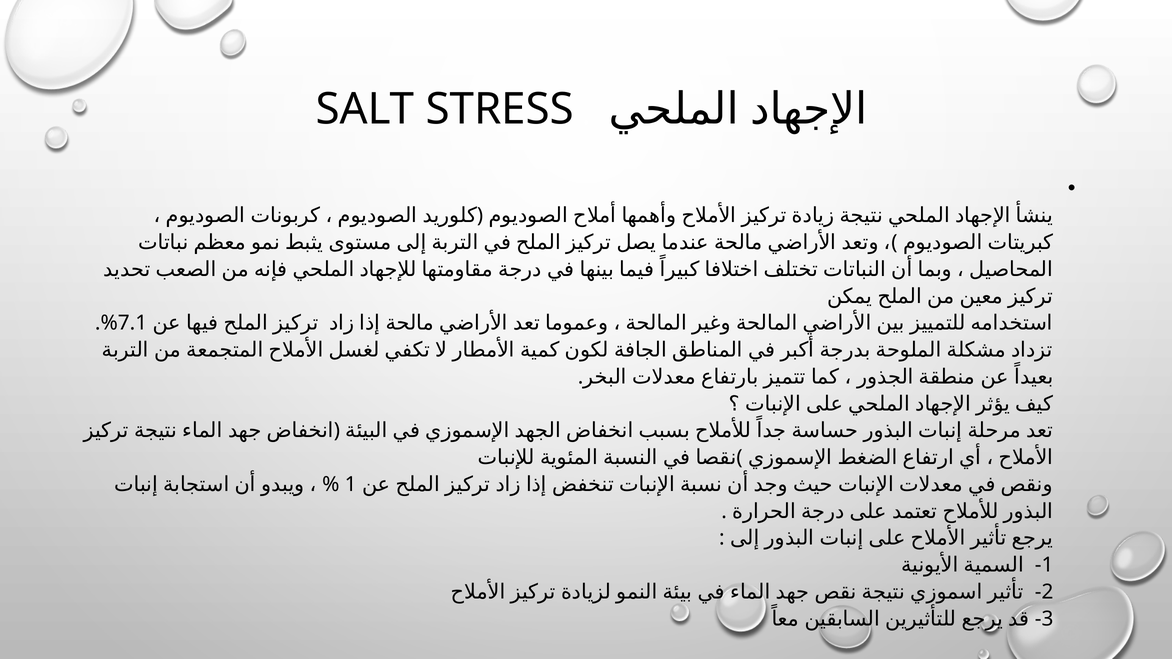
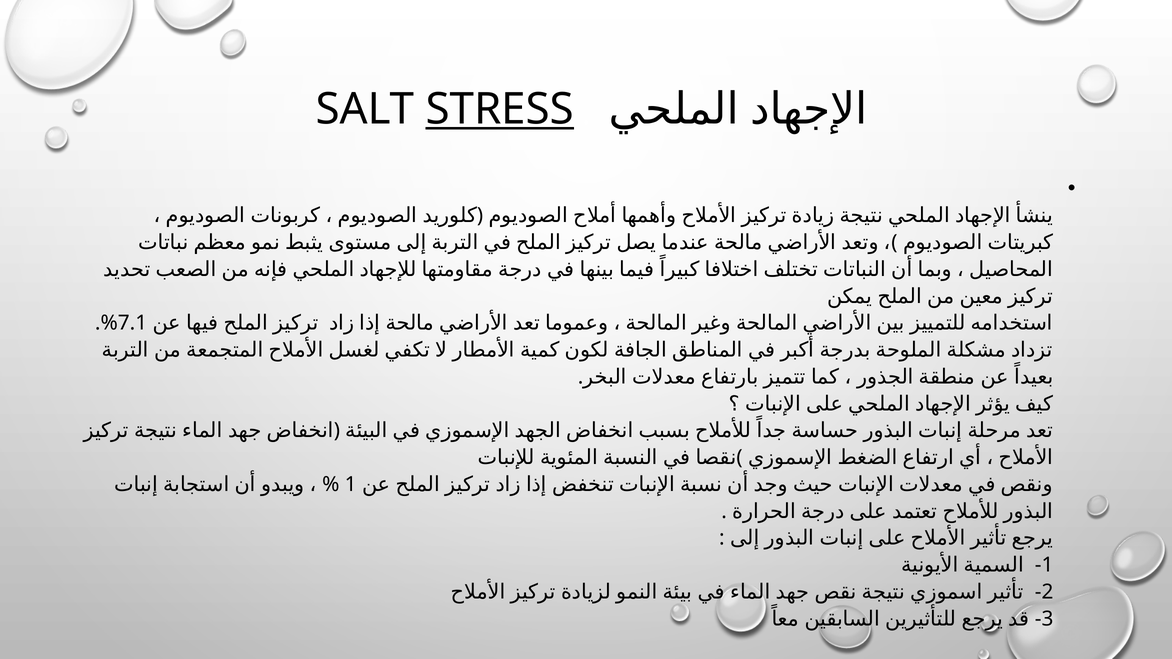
STRESS underline: none -> present
